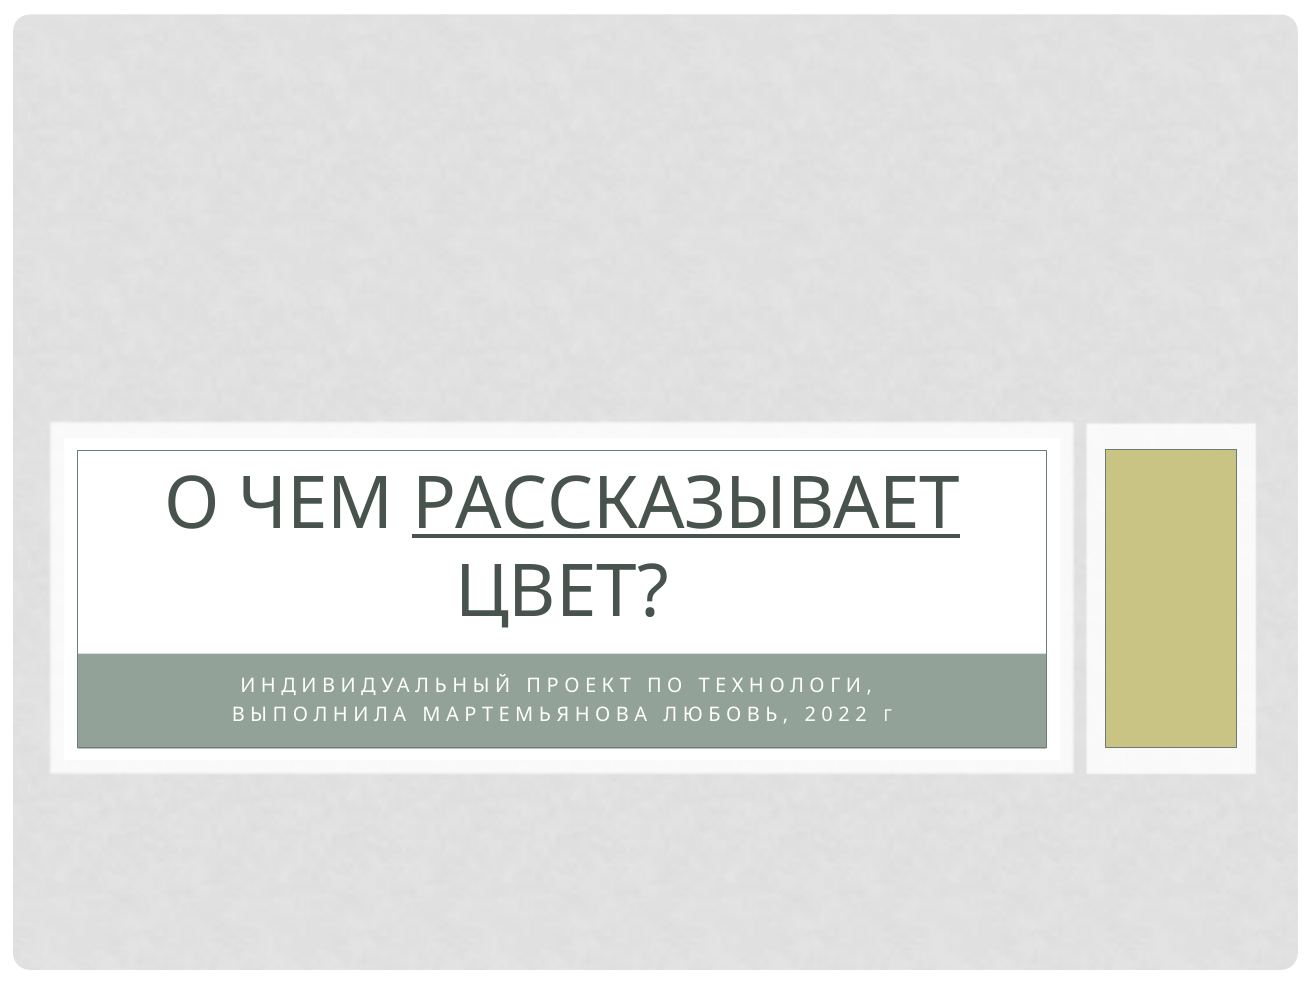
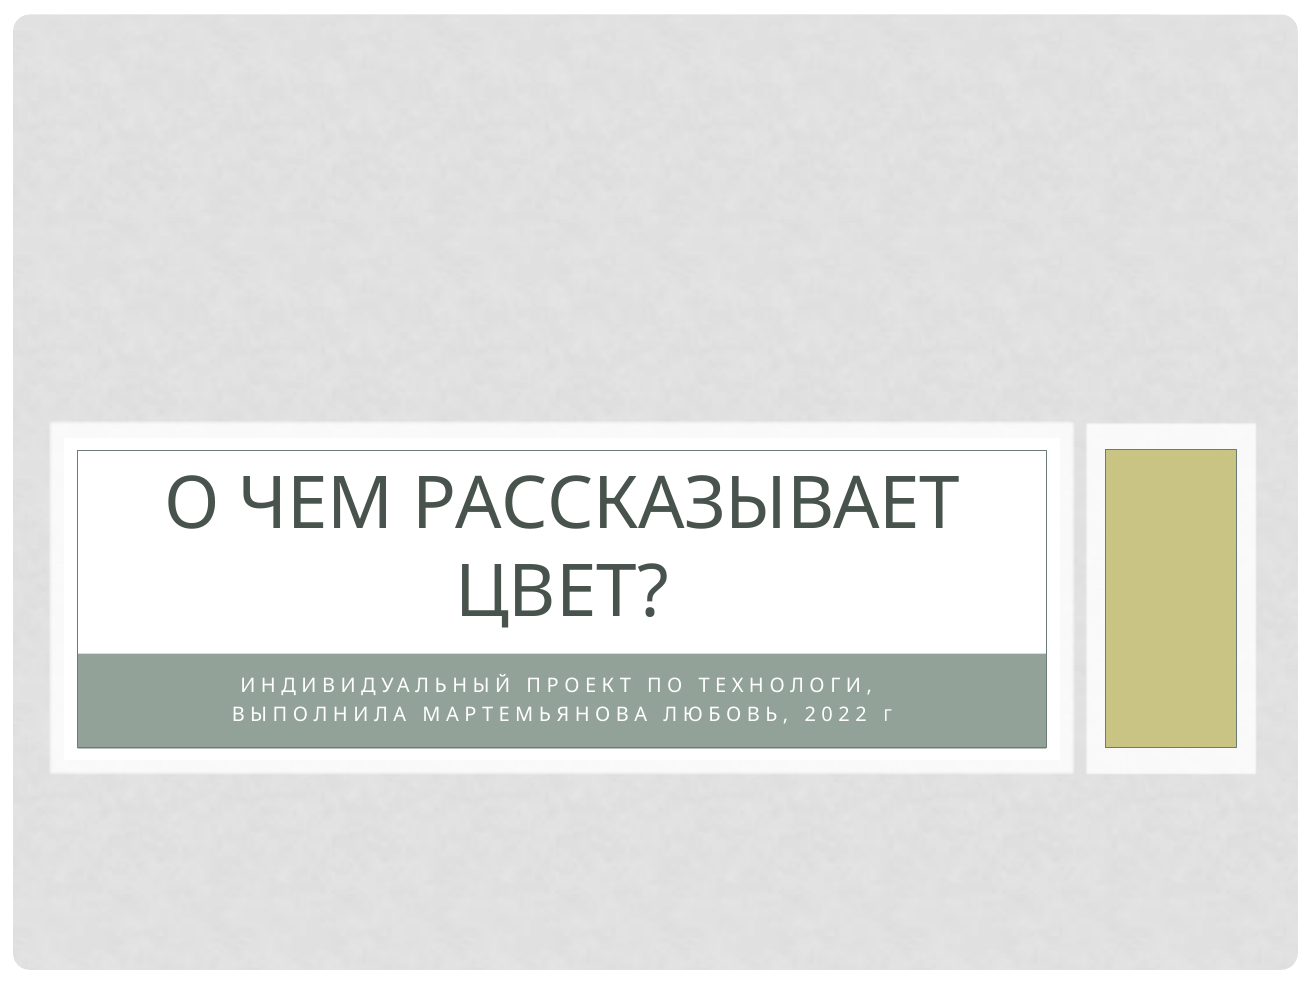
РАССКАЗЫВАЕТ underline: present -> none
